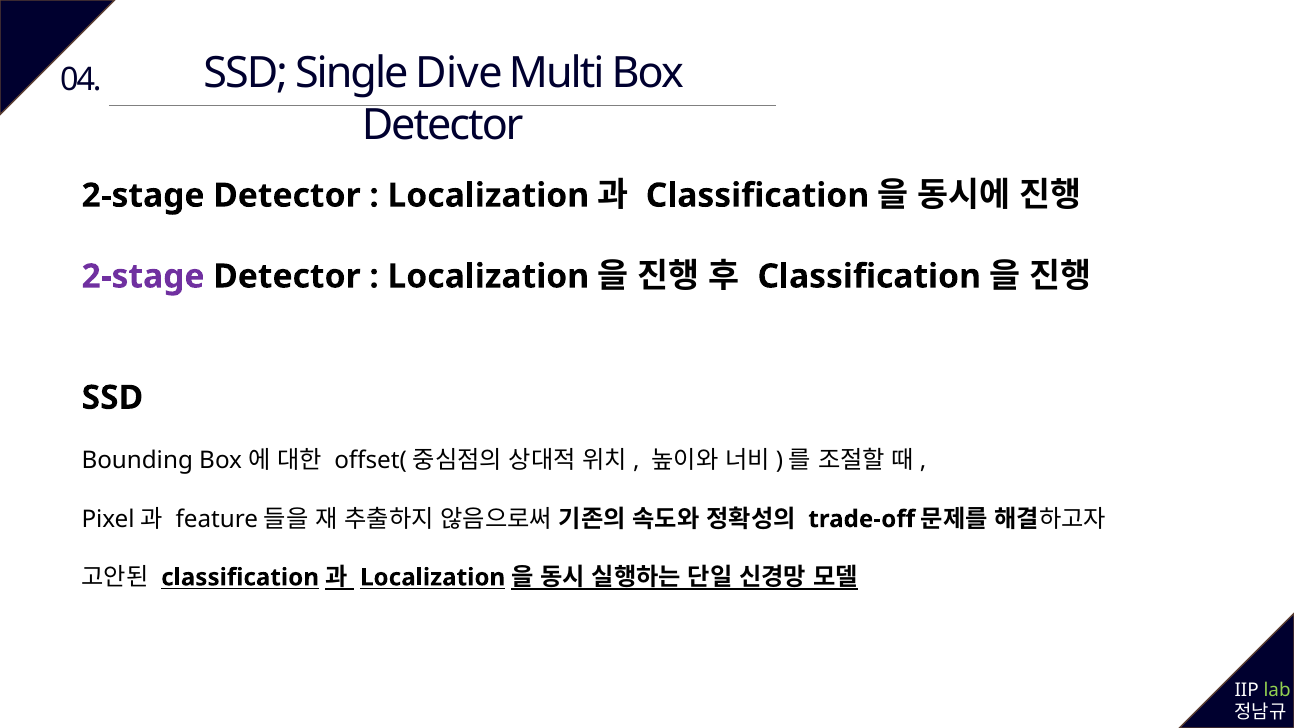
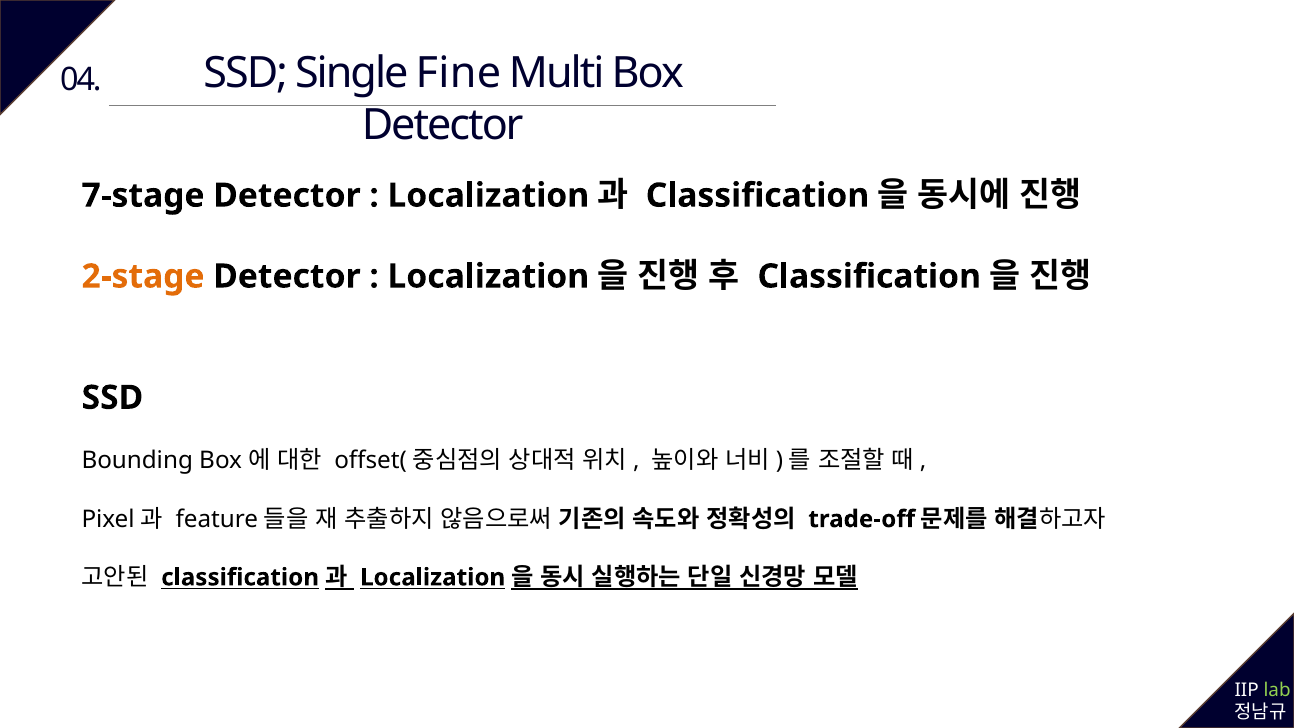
Dive: Dive -> Fine
2-stage at (143, 196): 2-stage -> 7-stage
2-stage at (143, 276) colour: purple -> orange
